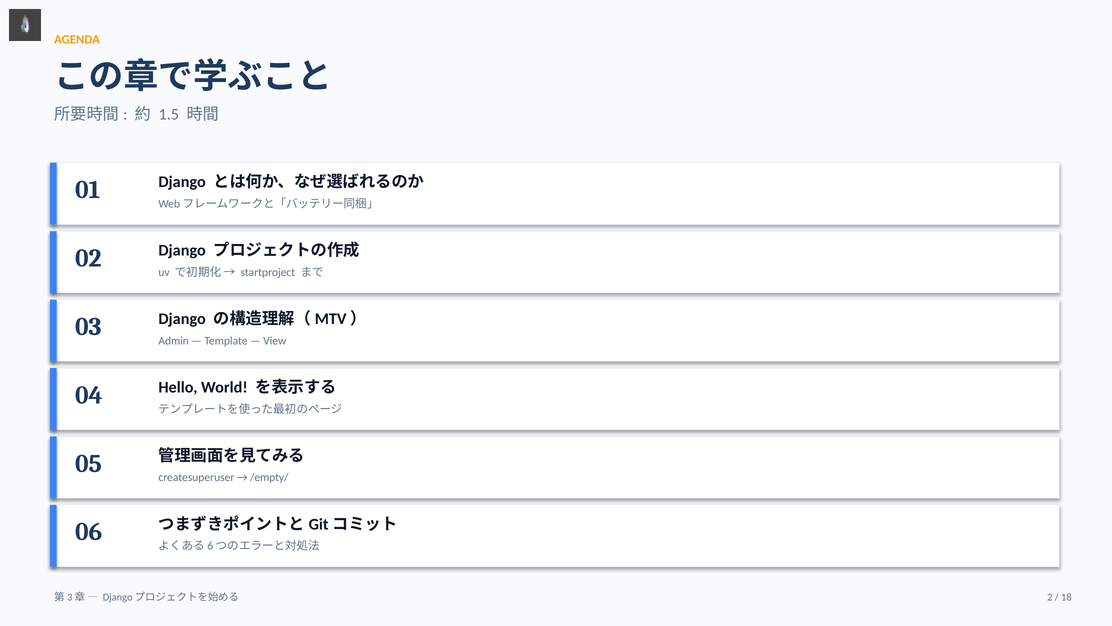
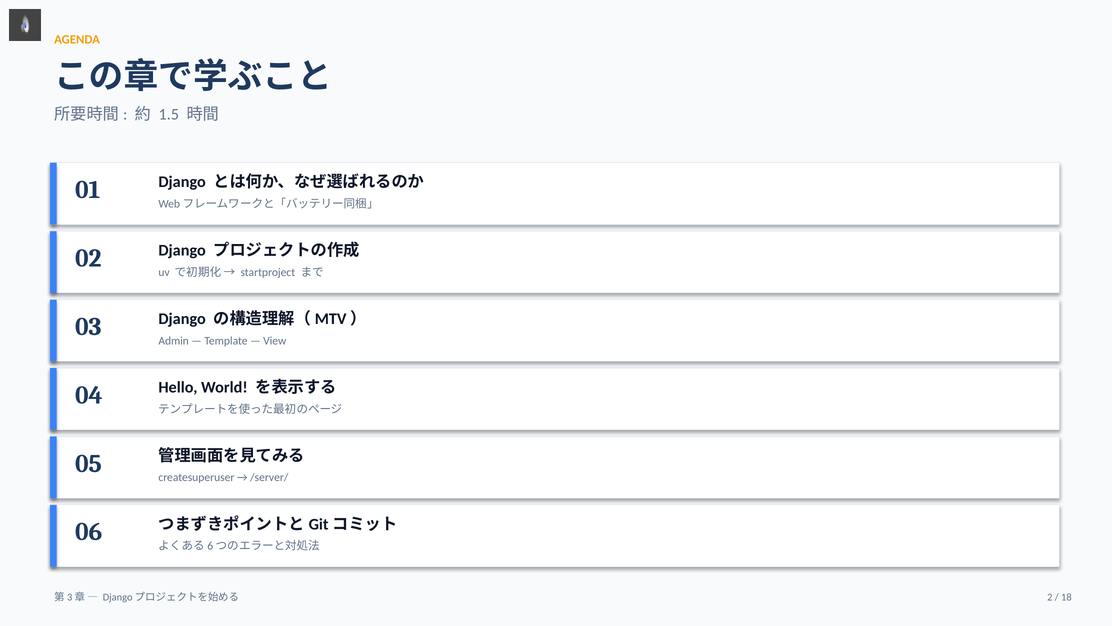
/empty/: /empty/ -> /server/
